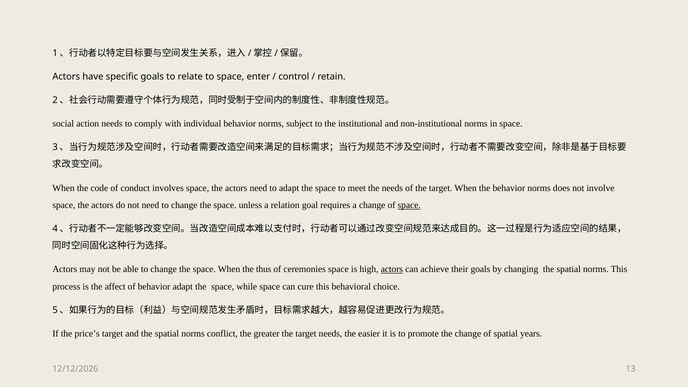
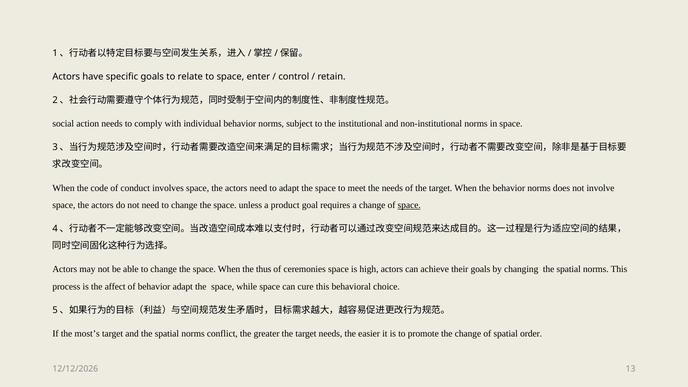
relation: relation -> product
actors at (392, 269) underline: present -> none
price’s: price’s -> most’s
years: years -> order
